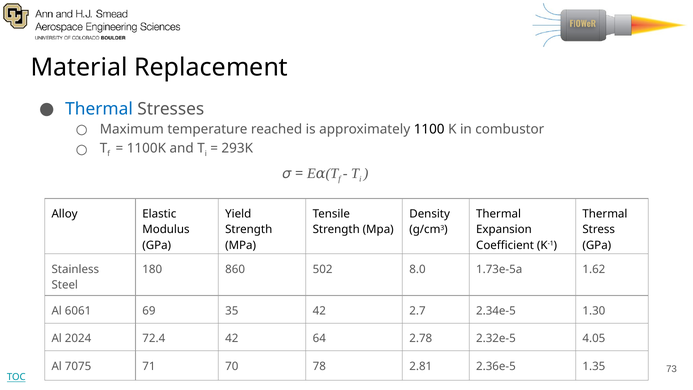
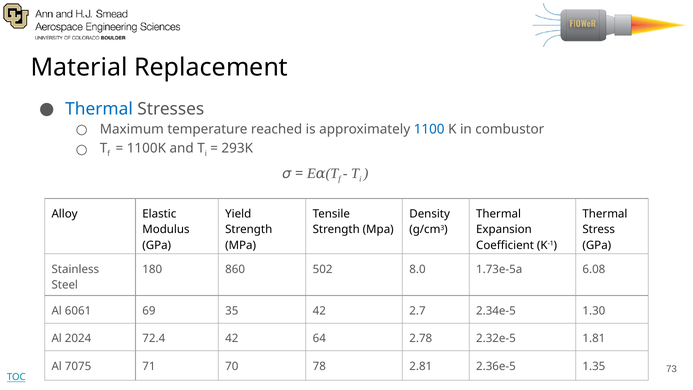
1100 colour: black -> blue
1.62: 1.62 -> 6.08
4.05: 4.05 -> 1.81
